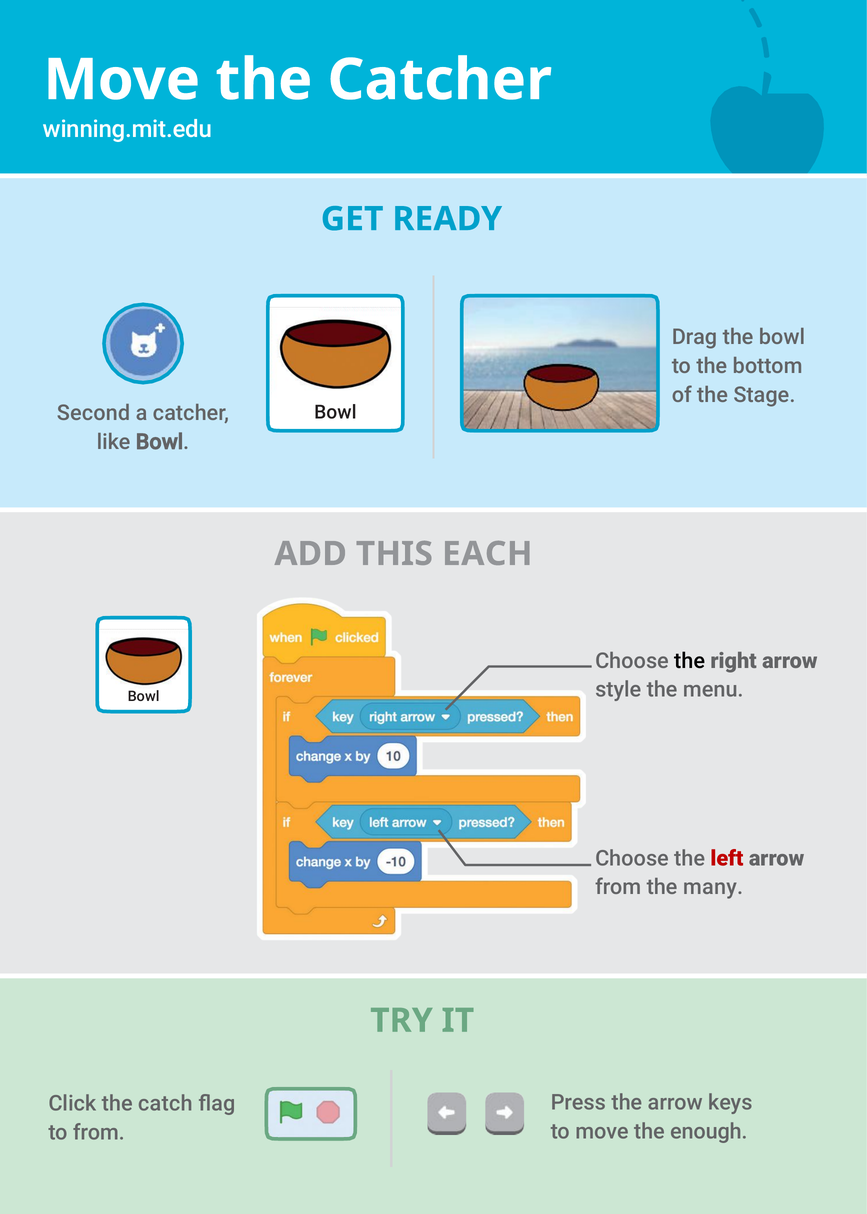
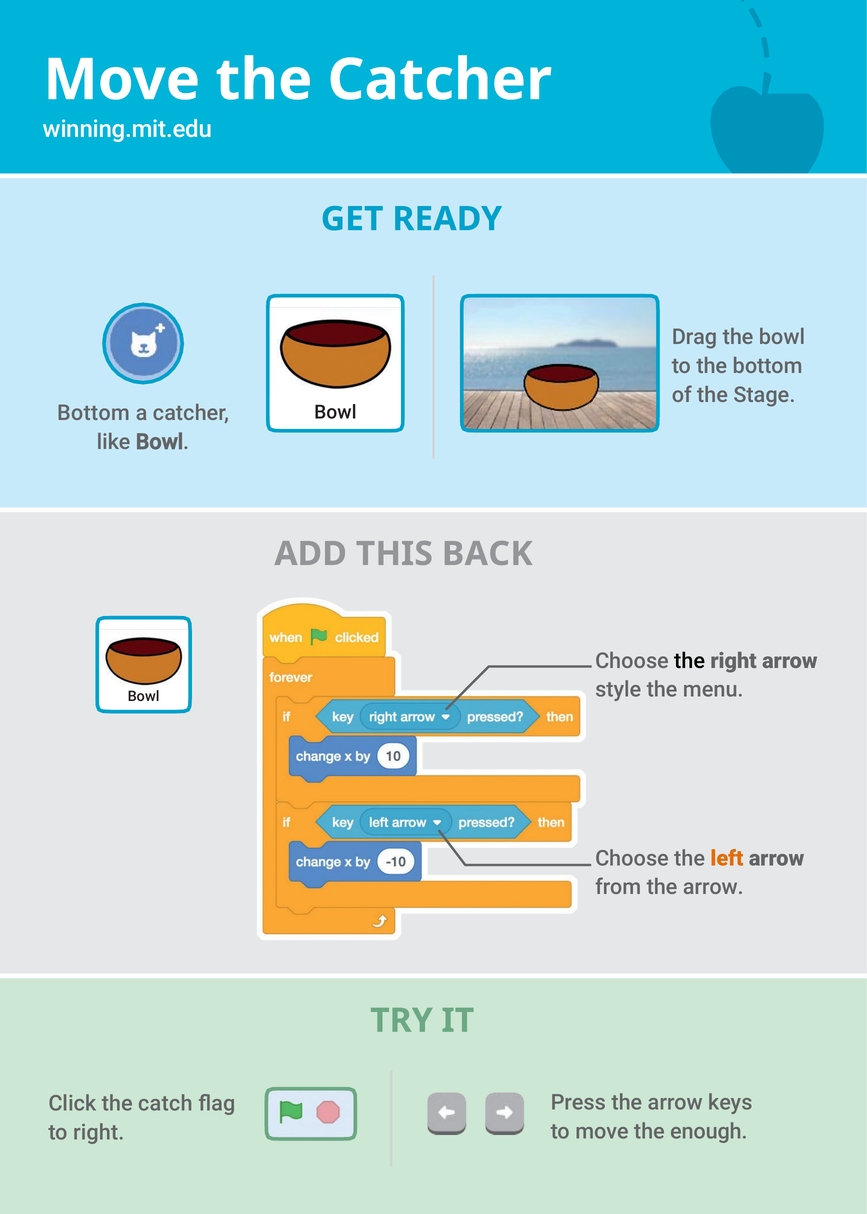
Second at (93, 413): Second -> Bottom
EACH: EACH -> BACK
left colour: red -> orange
from the many: many -> arrow
to from: from -> right
